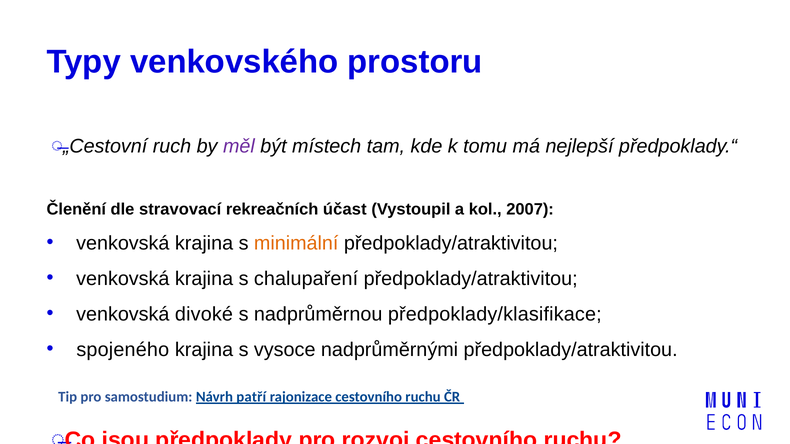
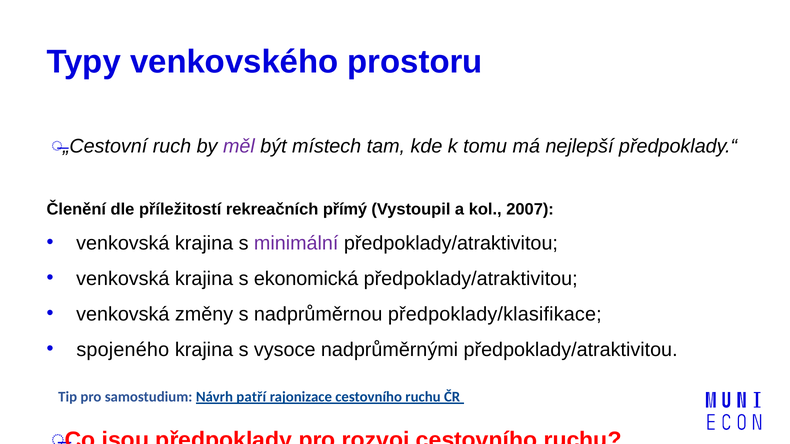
stravovací: stravovací -> příležitostí
účast: účast -> přímý
minimální colour: orange -> purple
chalupaření: chalupaření -> ekonomická
divoké: divoké -> změny
